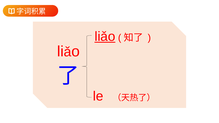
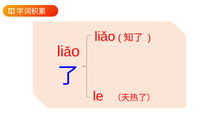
liǎo underline: present -> none
